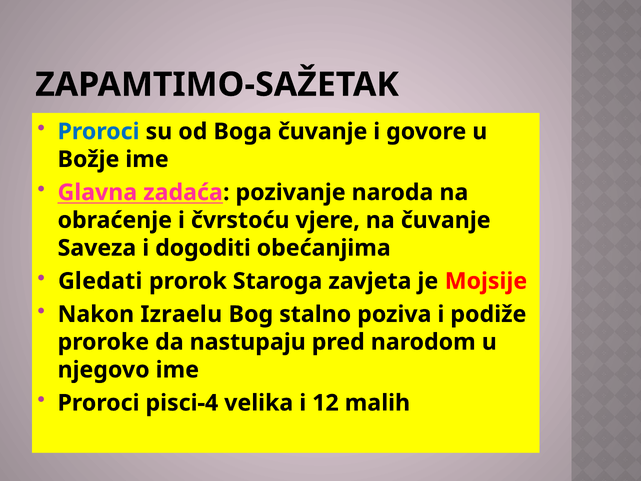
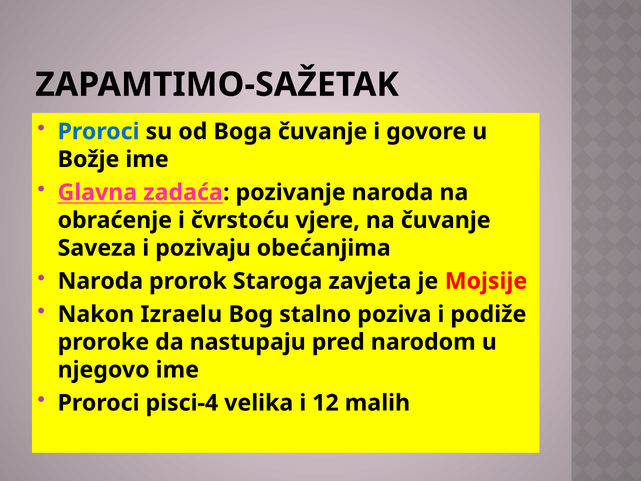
dogoditi: dogoditi -> pozivaju
Gledati at (100, 281): Gledati -> Naroda
